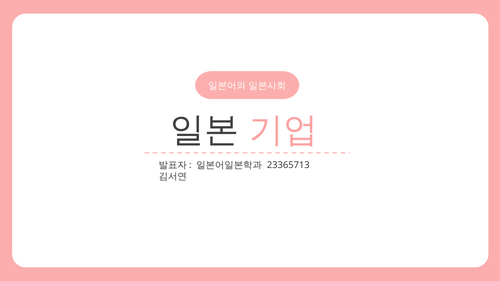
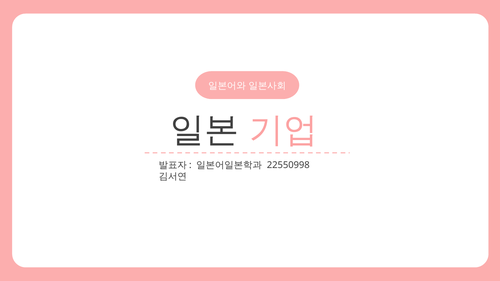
23365713: 23365713 -> 22550998
